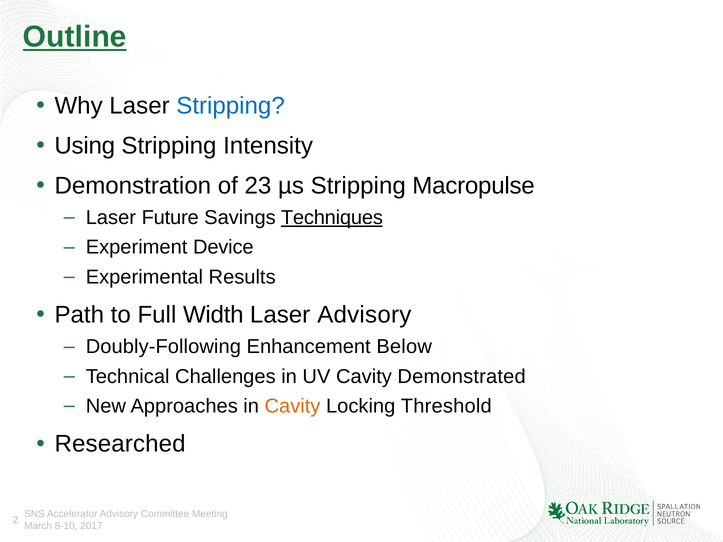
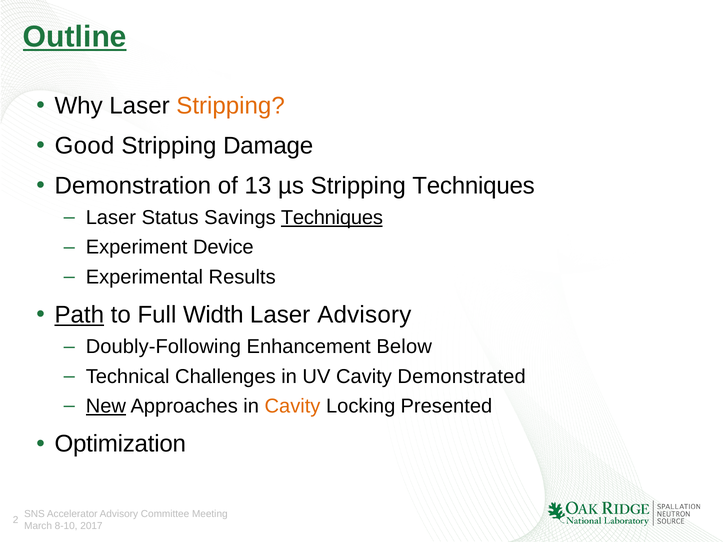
Stripping at (231, 106) colour: blue -> orange
Using: Using -> Good
Intensity: Intensity -> Damage
23: 23 -> 13
Stripping Macropulse: Macropulse -> Techniques
Future: Future -> Status
Path underline: none -> present
New underline: none -> present
Threshold: Threshold -> Presented
Researched: Researched -> Optimization
